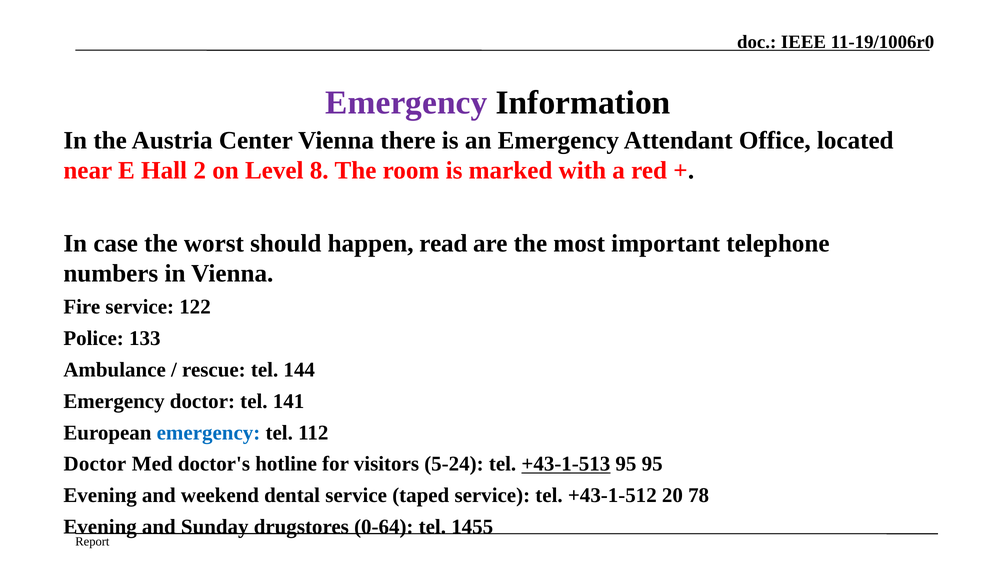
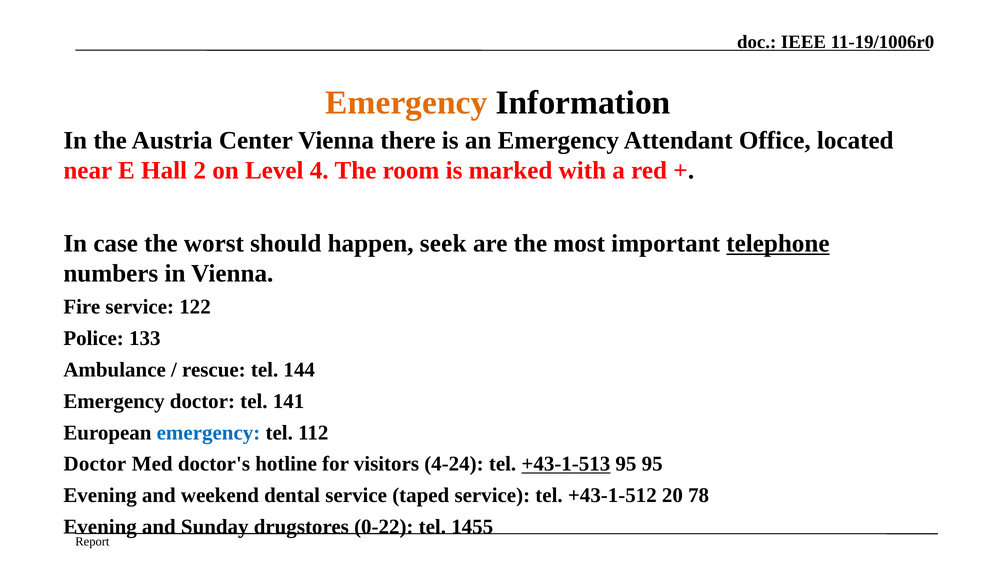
Emergency at (406, 103) colour: purple -> orange
8: 8 -> 4
read: read -> seek
telephone underline: none -> present
5-24: 5-24 -> 4-24
0-64: 0-64 -> 0-22
